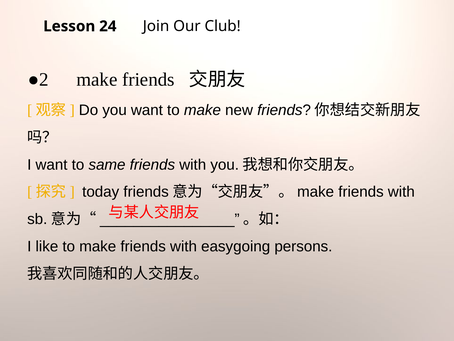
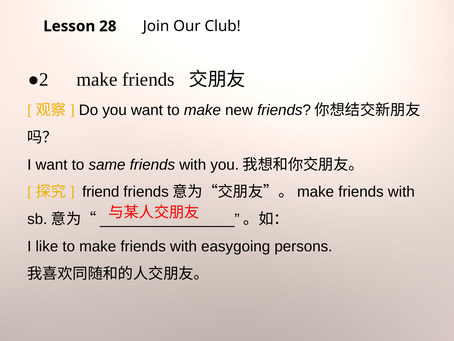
24: 24 -> 28
today: today -> friend
